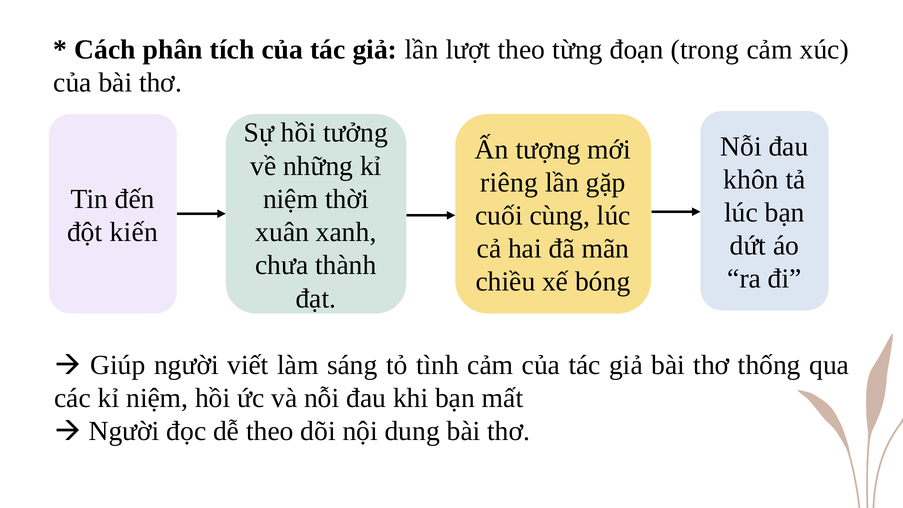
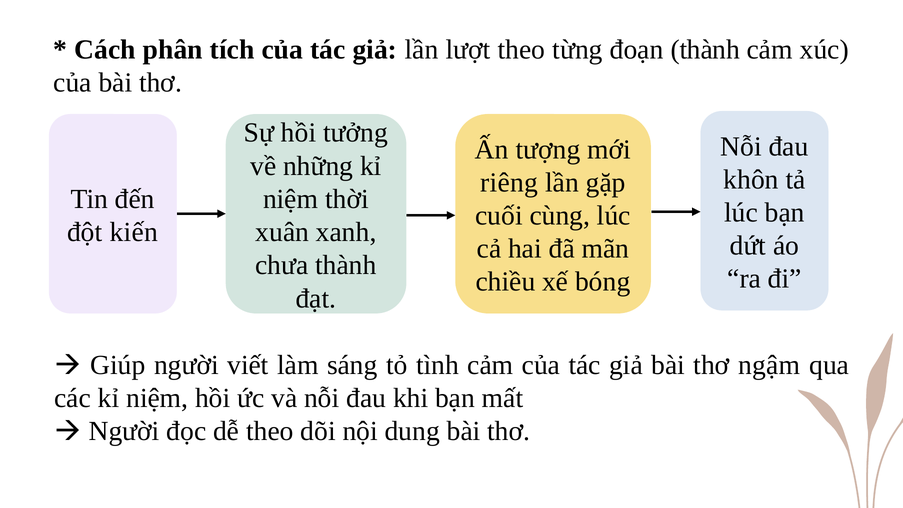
đoạn trong: trong -> thành
thống: thống -> ngậm
